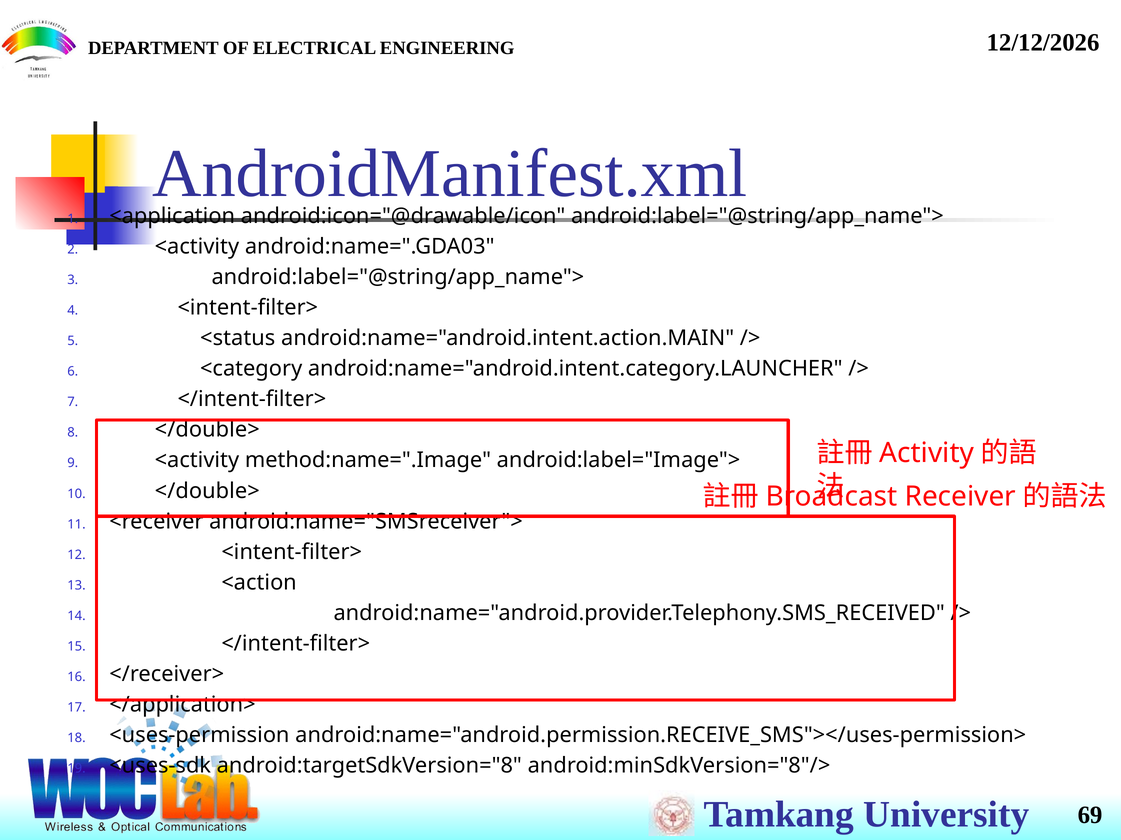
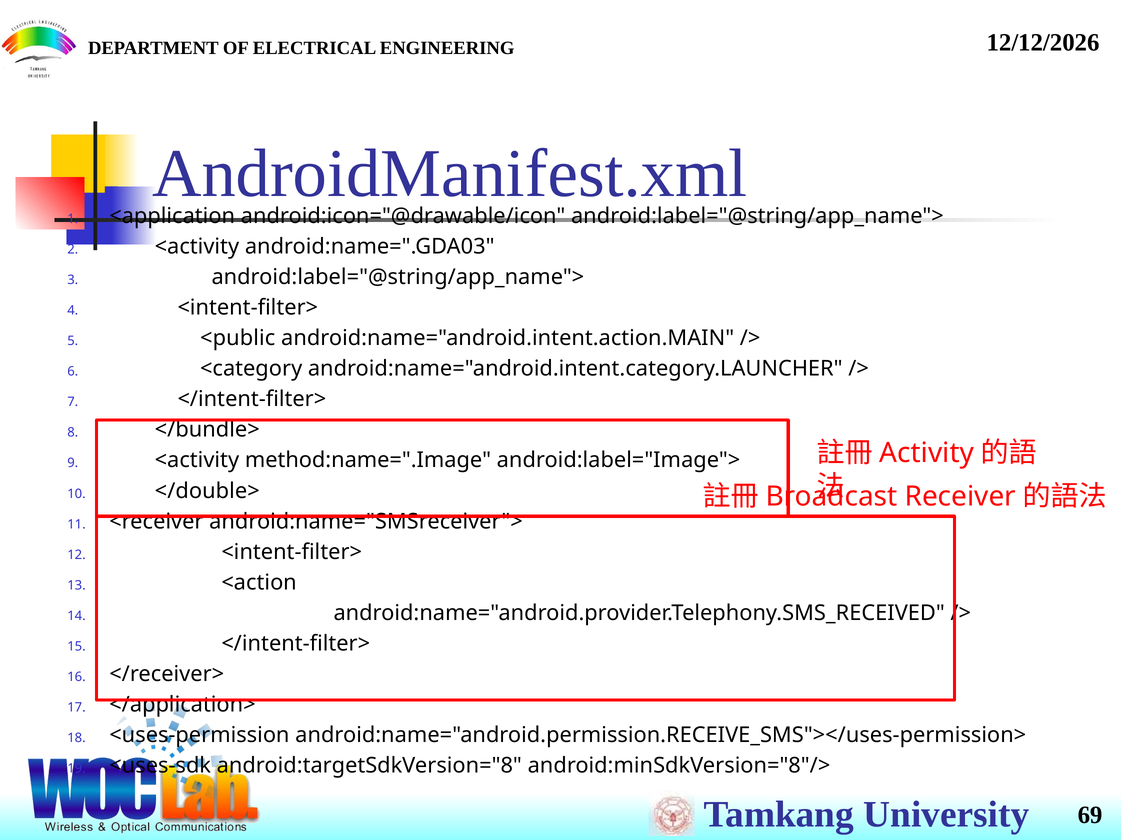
<status: <status -> <public
</double> at (207, 430): </double> -> </bundle>
